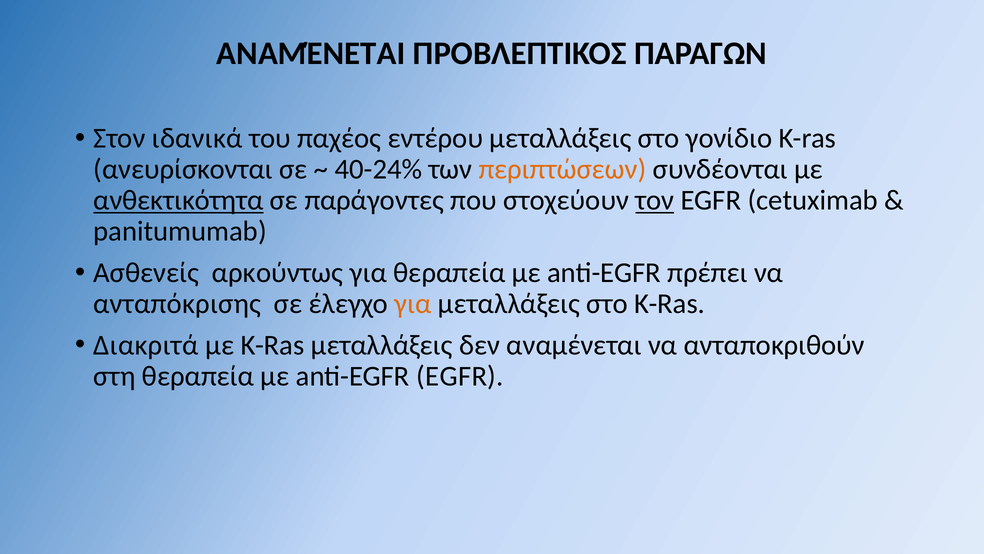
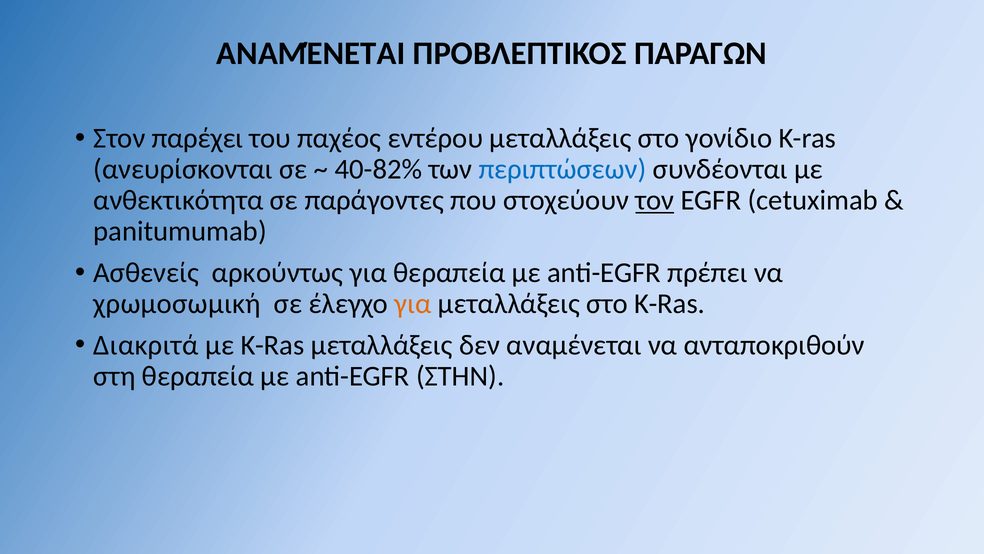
ιδανικά: ιδανικά -> παρέχει
40-24%: 40-24% -> 40-82%
περιπτώσεων colour: orange -> blue
ανθεκτικότητα underline: present -> none
ανταπόκρισης: ανταπόκρισης -> χρωμοσωμική
anti-EGFR EGFR: EGFR -> ΣΤΗΝ
